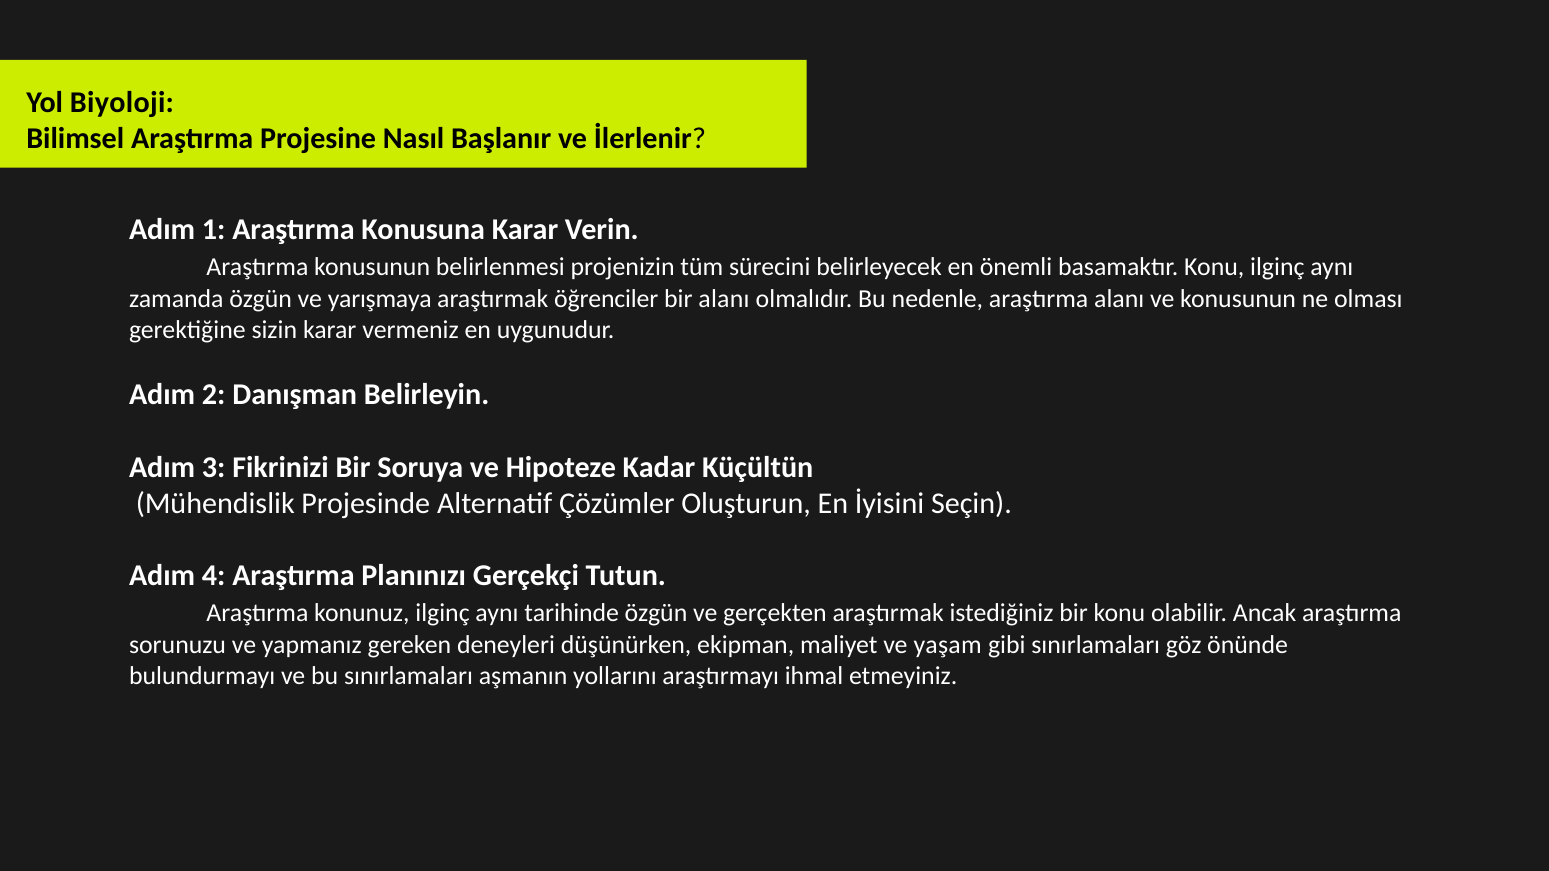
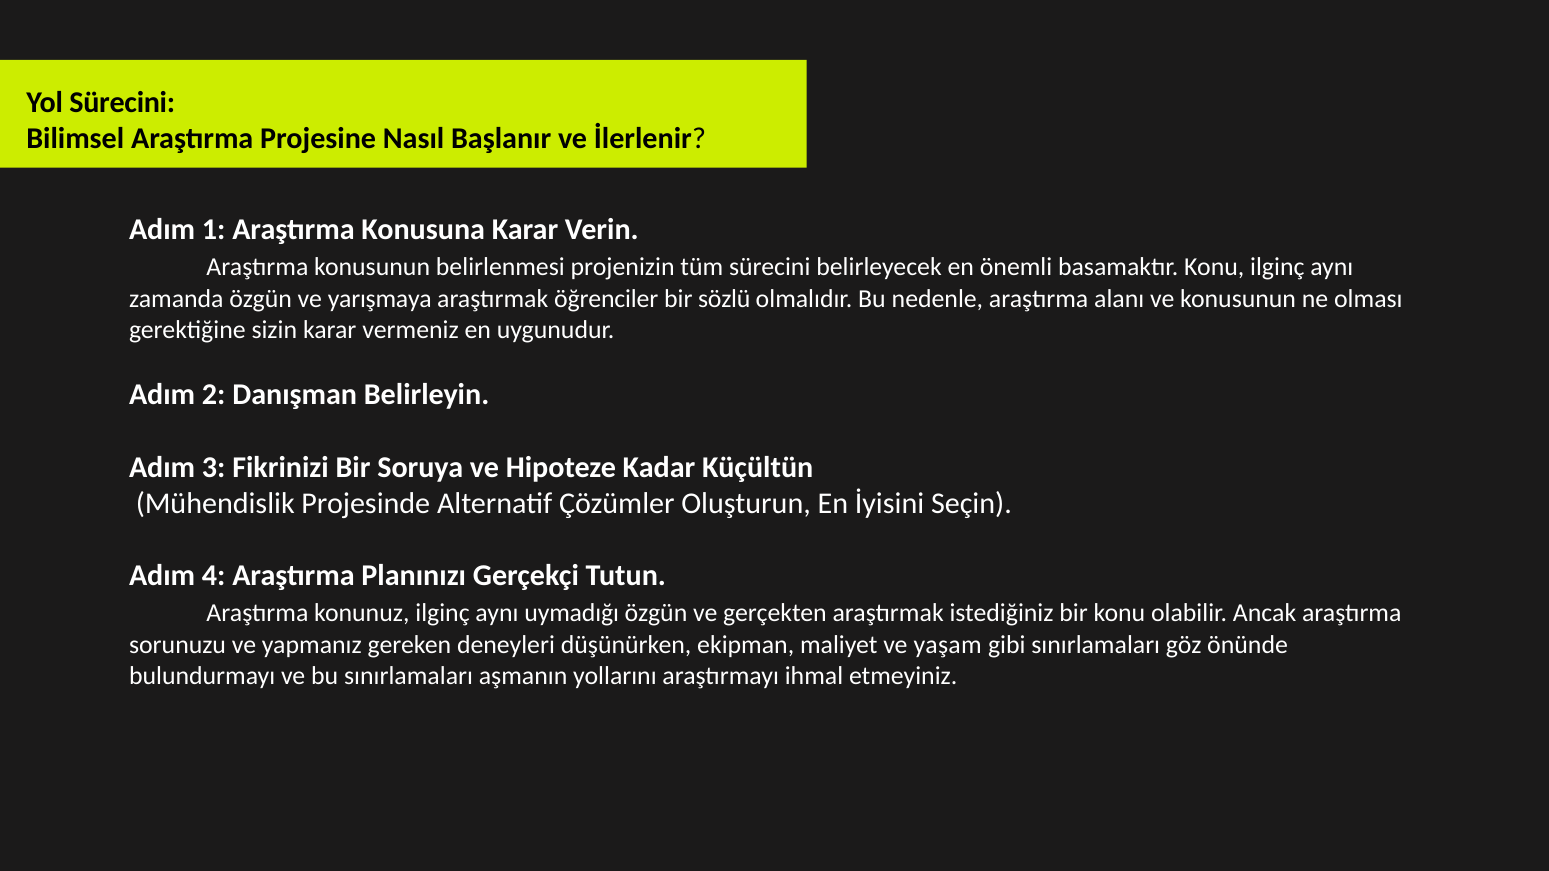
Yol Biyoloji: Biyoloji -> Sürecini
bir alanı: alanı -> sözlü
tarihinde: tarihinde -> uymadığı
